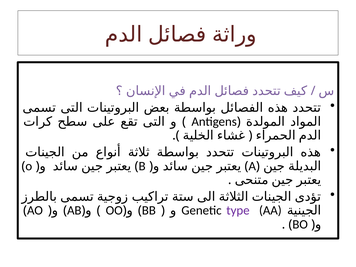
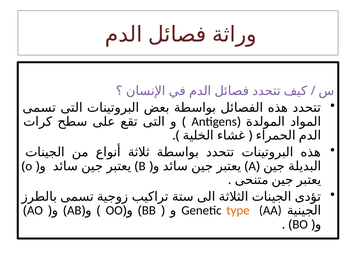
type colour: purple -> orange
